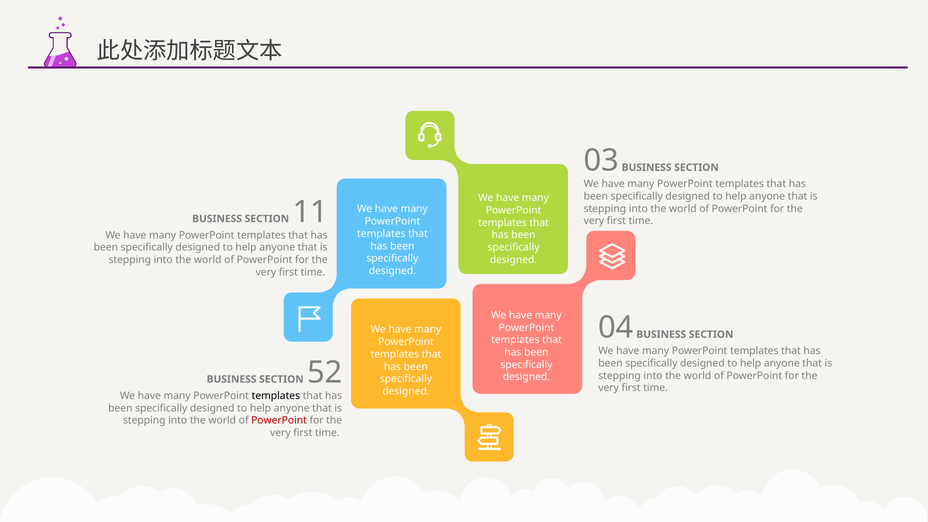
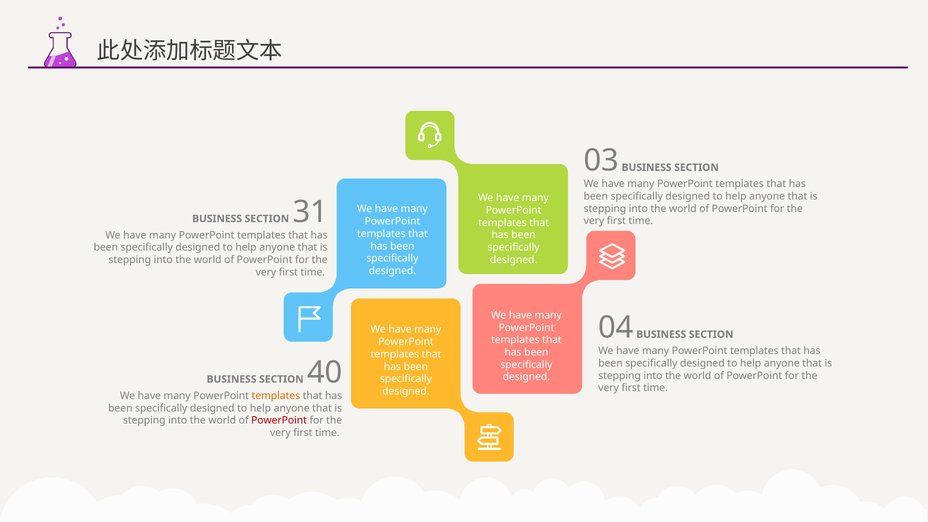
11: 11 -> 31
52: 52 -> 40
templates at (276, 396) colour: black -> orange
